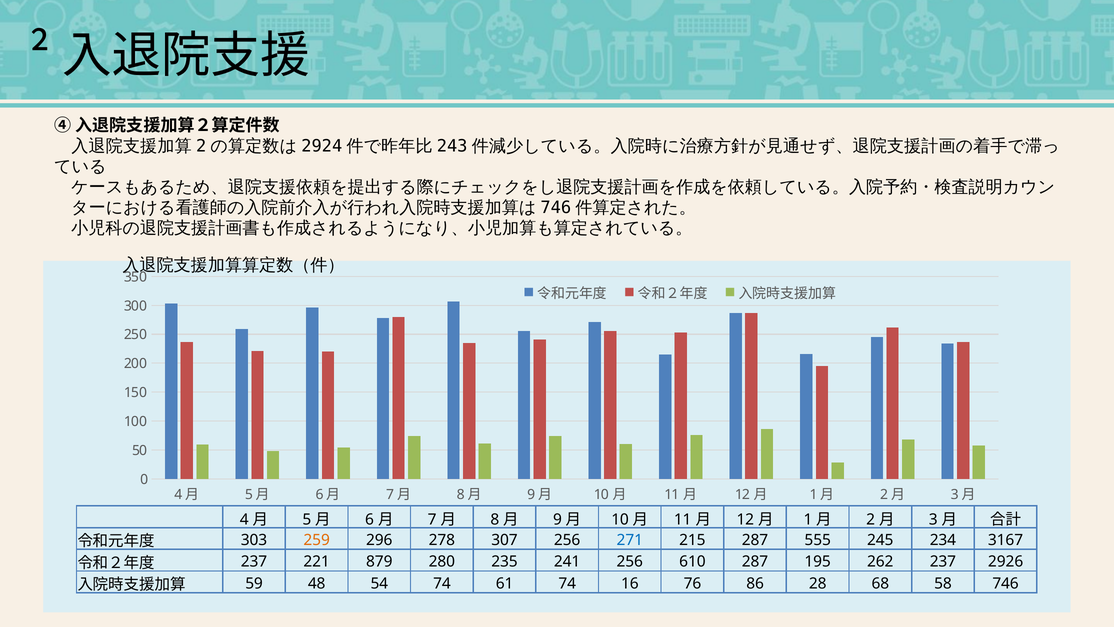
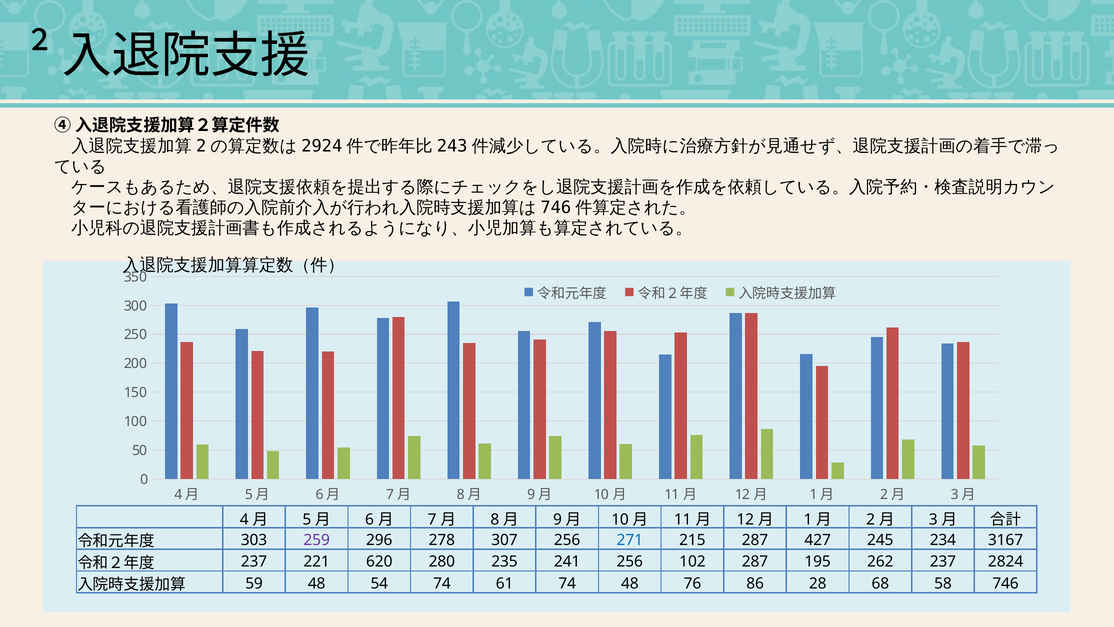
259 colour: orange -> purple
555: 555 -> 427
879: 879 -> 620
610: 610 -> 102
2926: 2926 -> 2824
74 16: 16 -> 48
